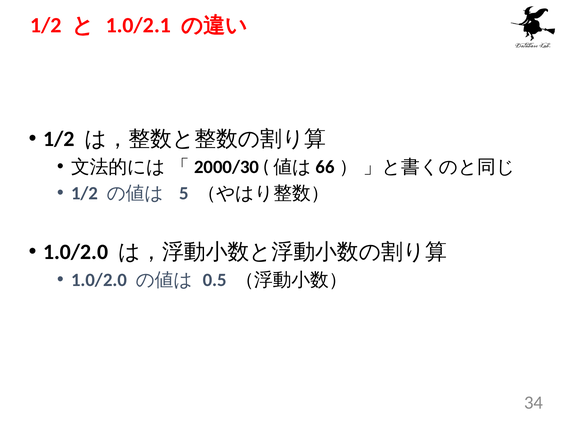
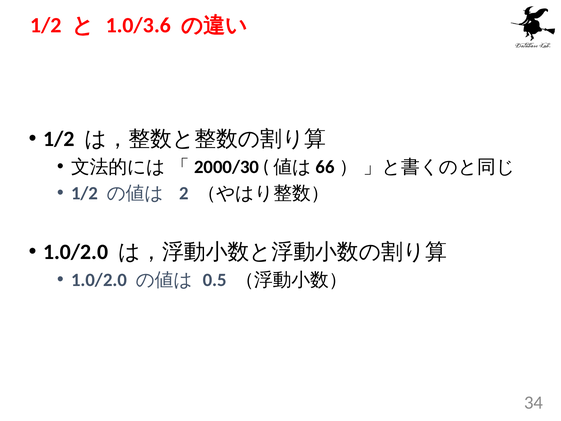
1.0/2.1: 1.0/2.1 -> 1.0/3.6
5: 5 -> 2
